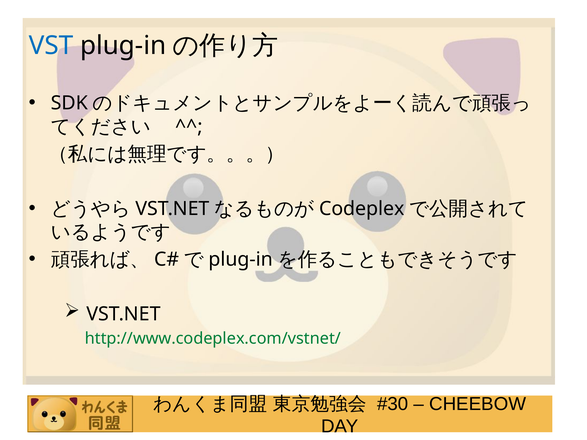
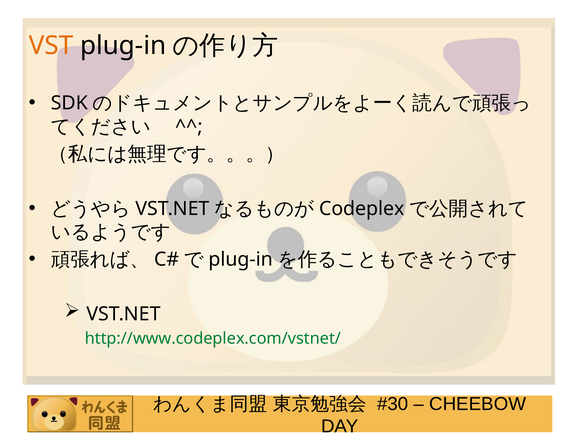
VST colour: blue -> orange
